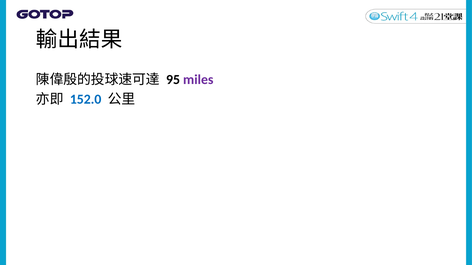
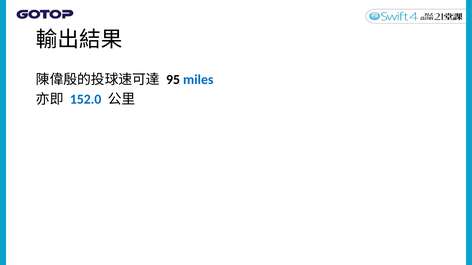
miles colour: purple -> blue
